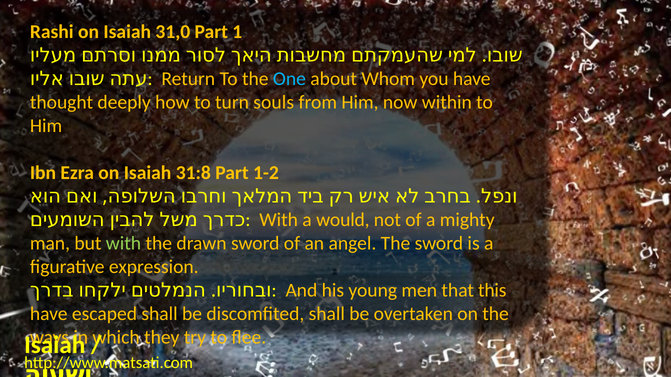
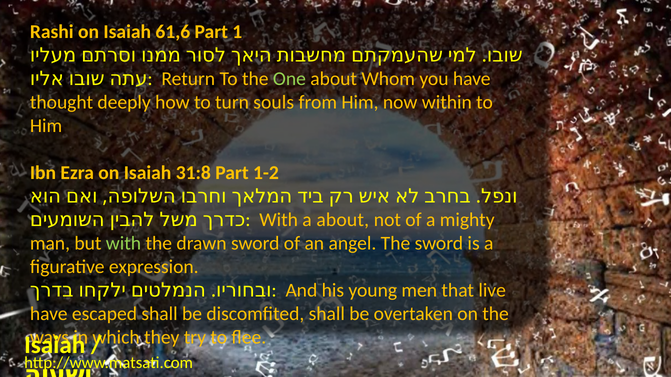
31,0: 31,0 -> 61,6
One colour: light blue -> light green
a would: would -> about
this: this -> live
